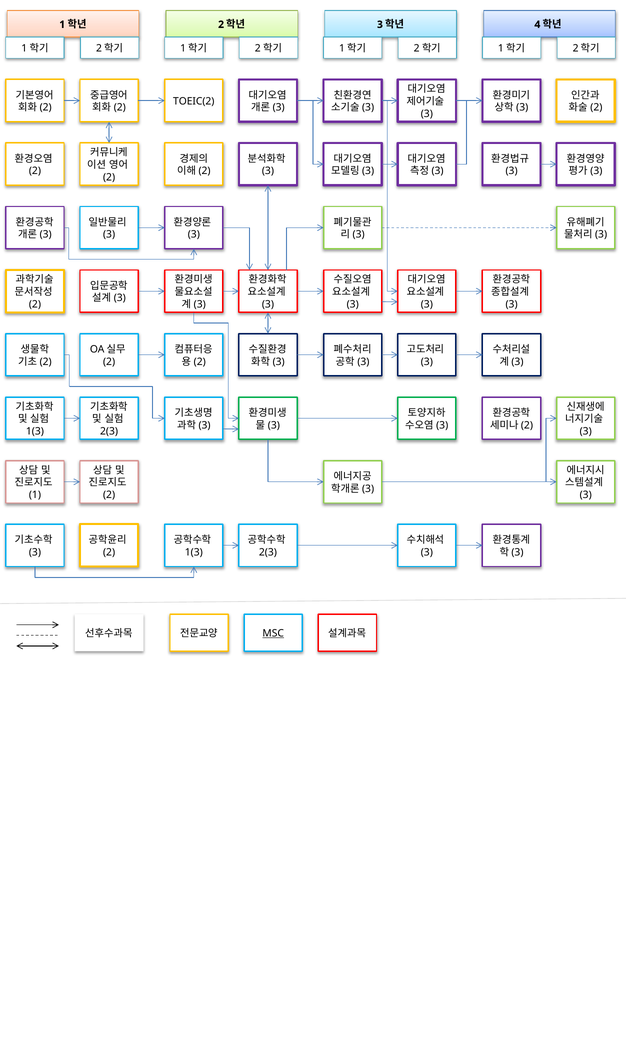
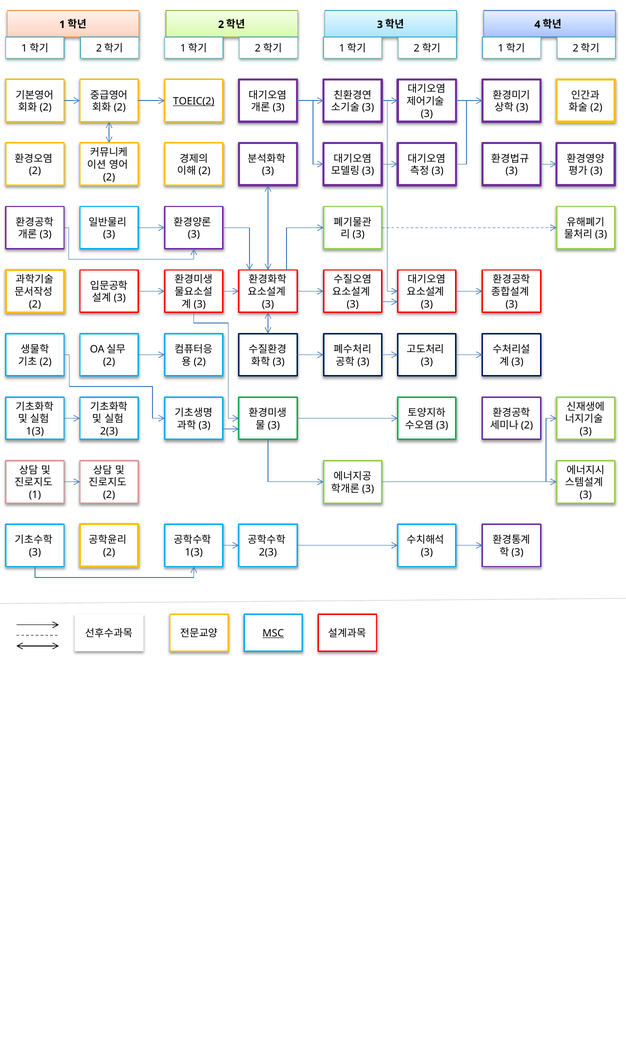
TOEIC(2 underline: none -> present
